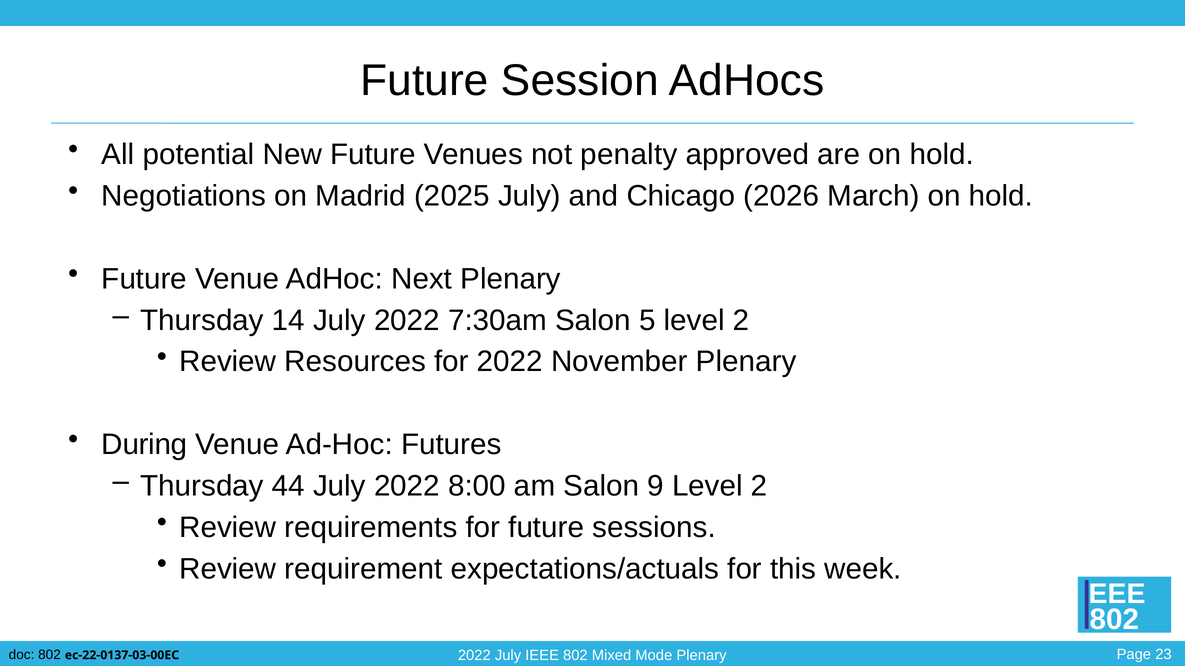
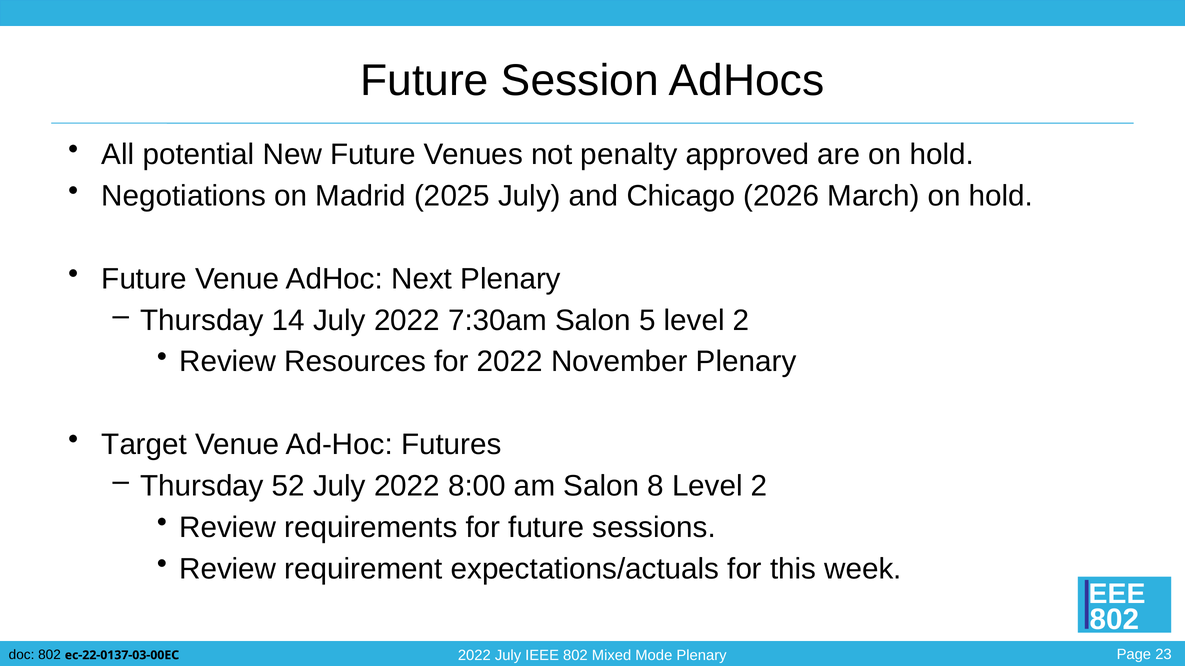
During: During -> Target
44: 44 -> 52
9: 9 -> 8
